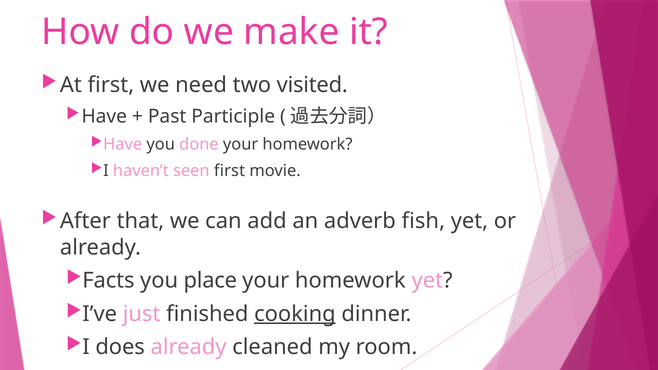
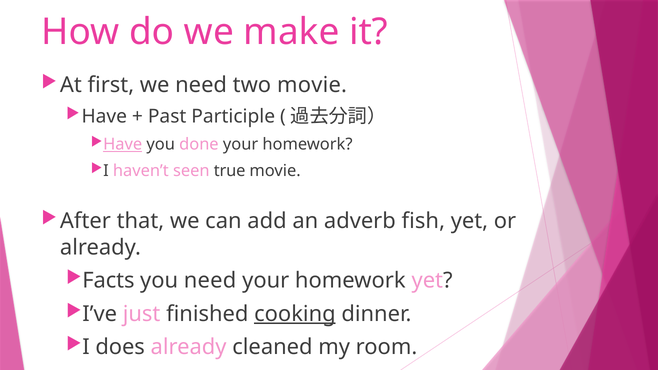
two visited: visited -> movie
Have at (123, 144) underline: none -> present
seen first: first -> true
you place: place -> need
